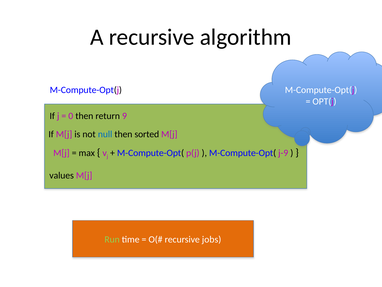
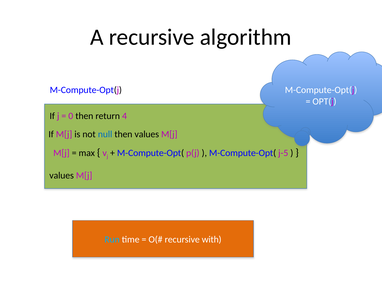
9: 9 -> 4
then sorted: sorted -> values
j-9: j-9 -> j-5
Run colour: light green -> light blue
jobs: jobs -> with
